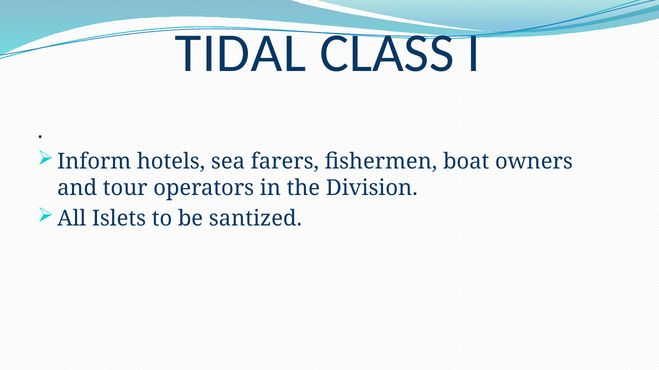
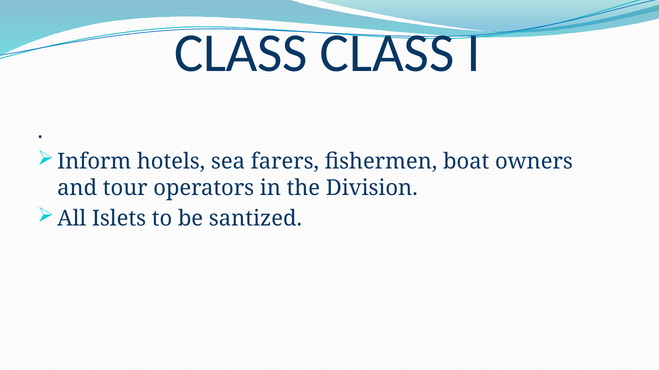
TIDAL at (240, 53): TIDAL -> CLASS
